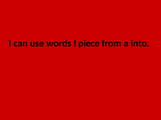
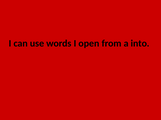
piece: piece -> open
